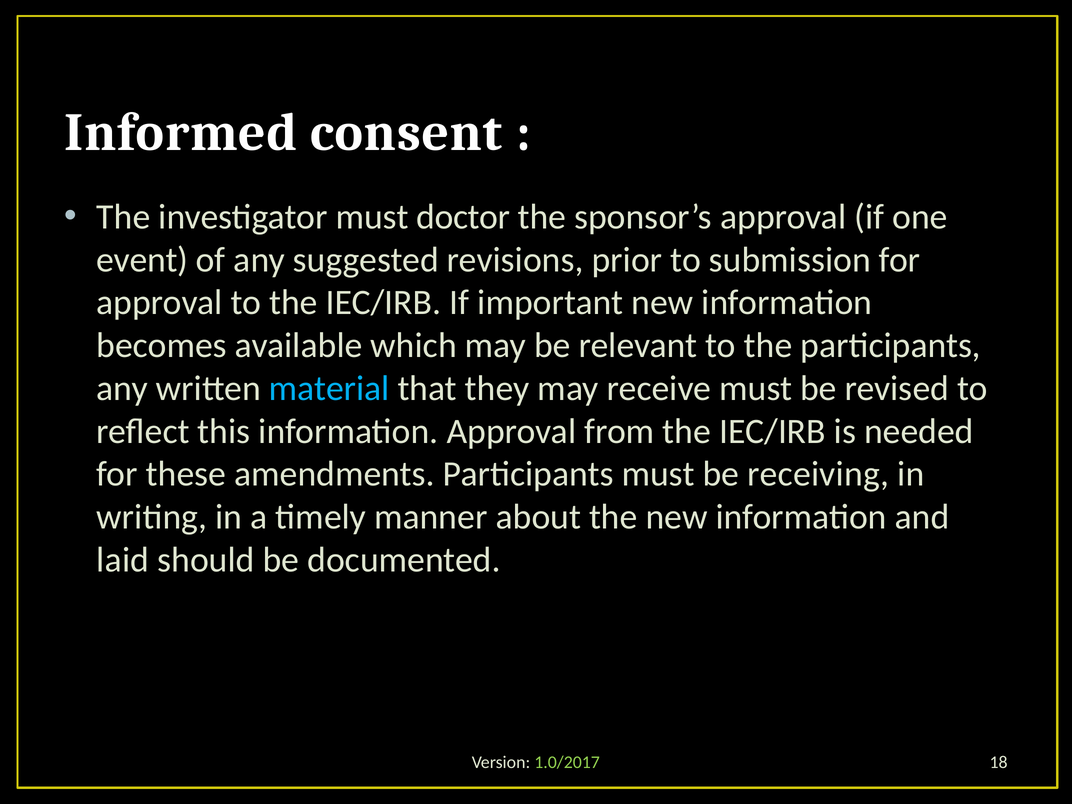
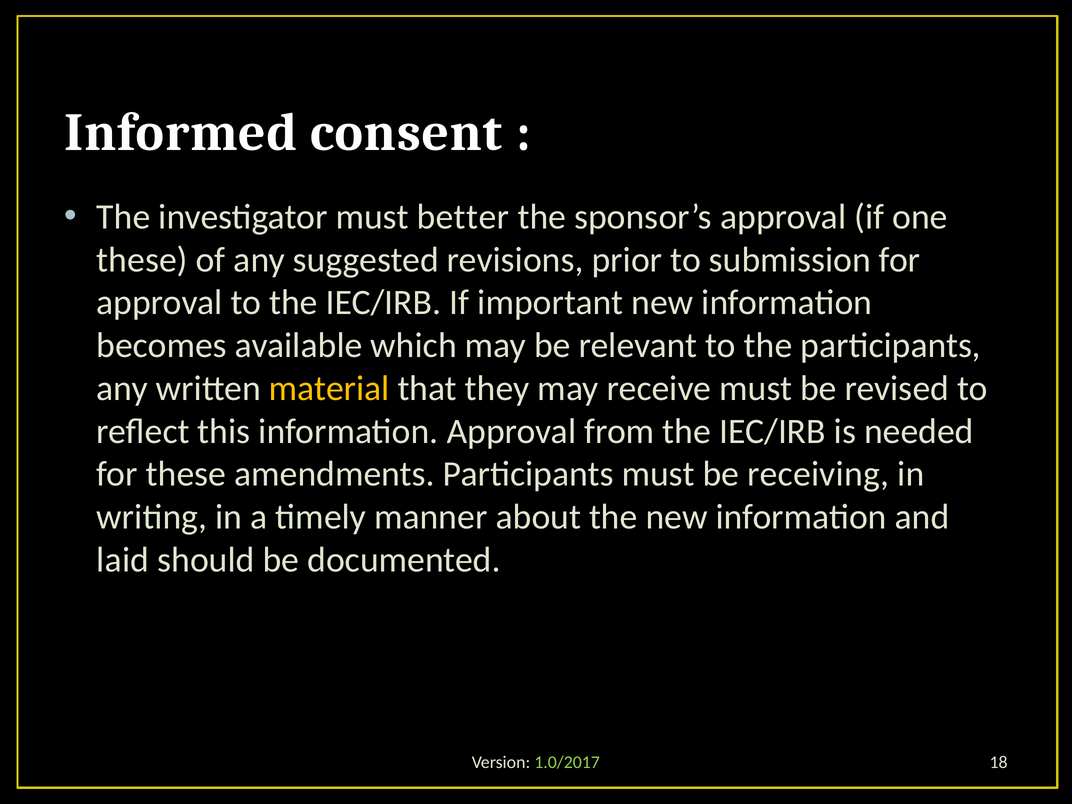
doctor: doctor -> better
event at (142, 260): event -> these
material colour: light blue -> yellow
